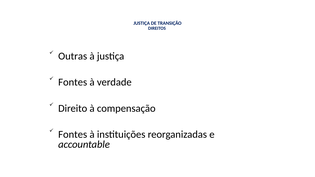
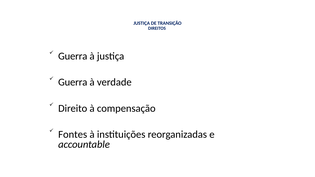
Outras at (73, 56): Outras -> Guerra
Fontes at (73, 82): Fontes -> Guerra
